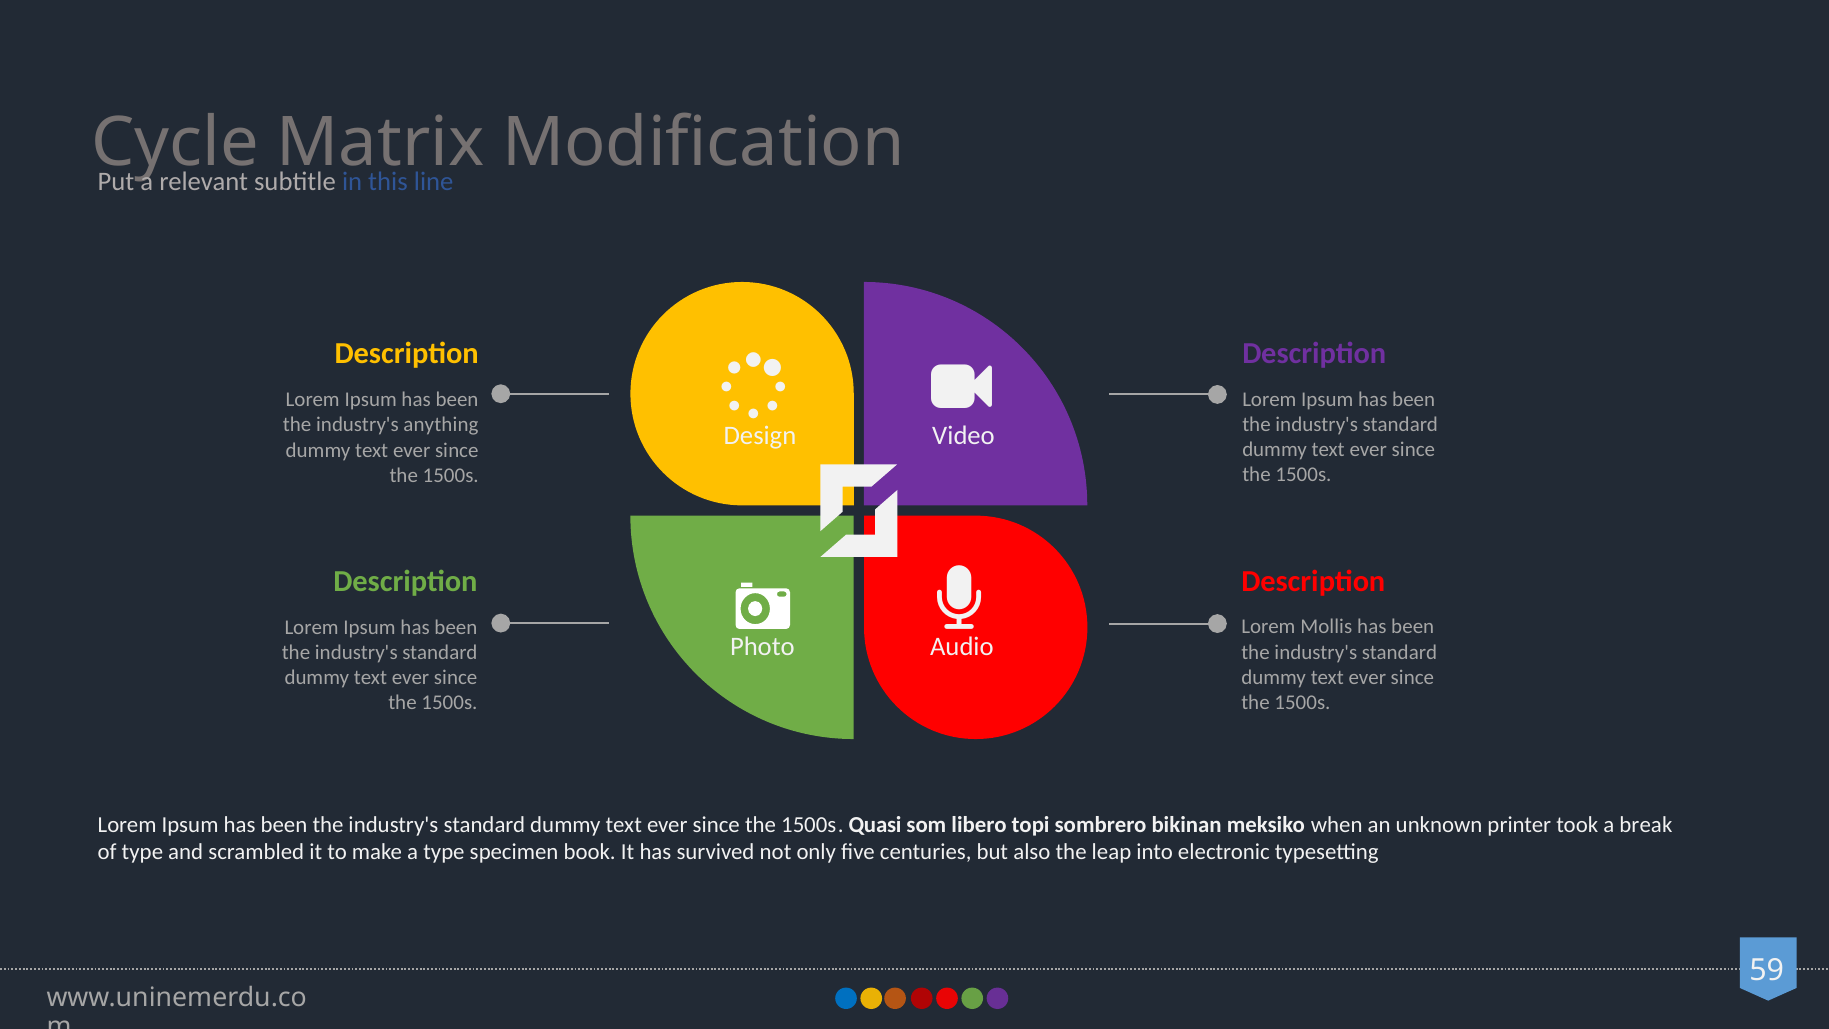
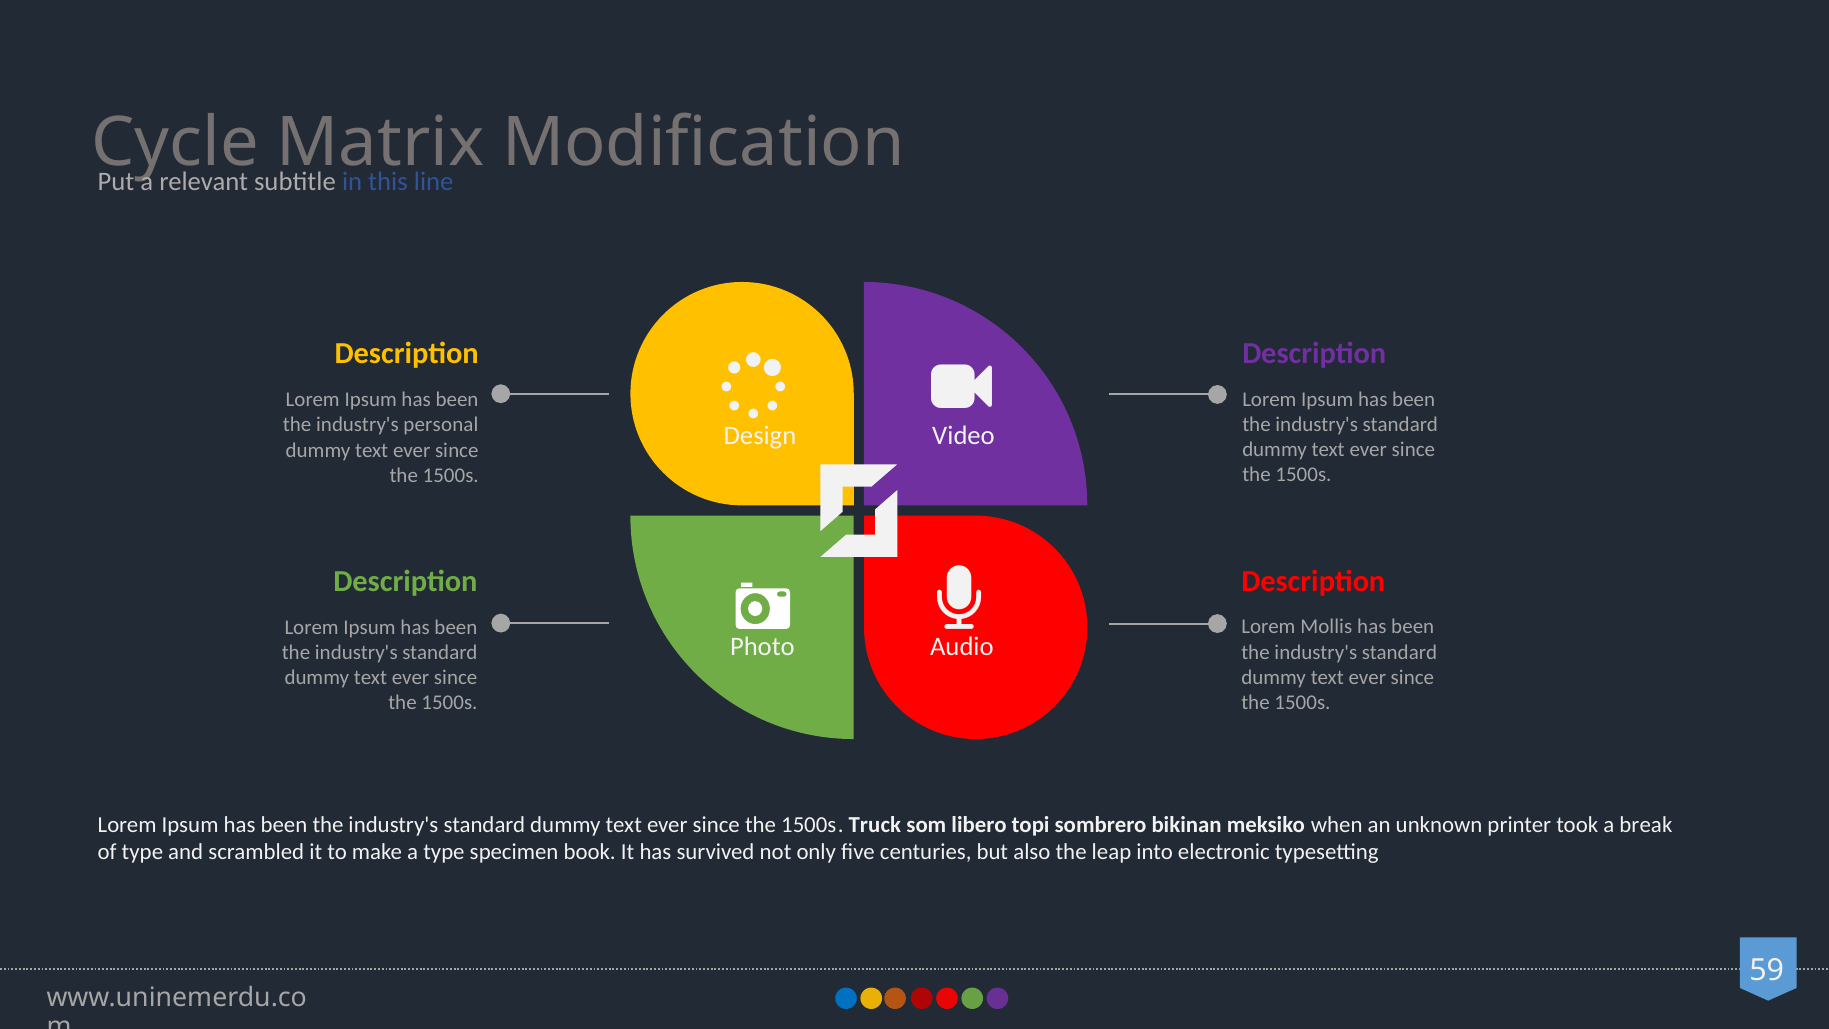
anything: anything -> personal
Quasi: Quasi -> Truck
